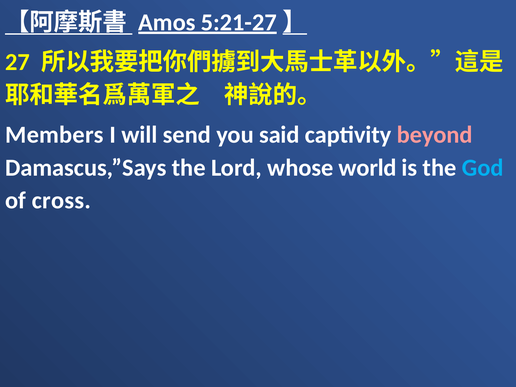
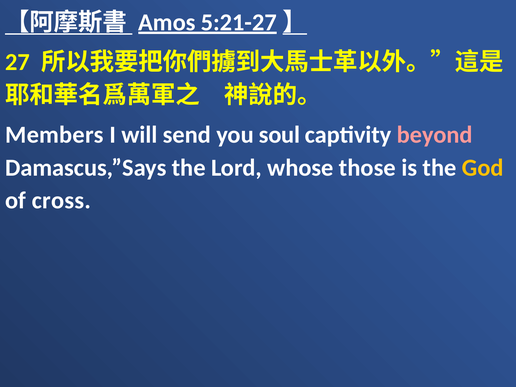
said: said -> soul
world: world -> those
God colour: light blue -> yellow
